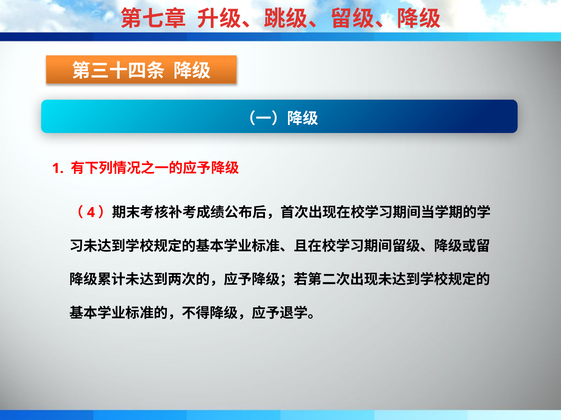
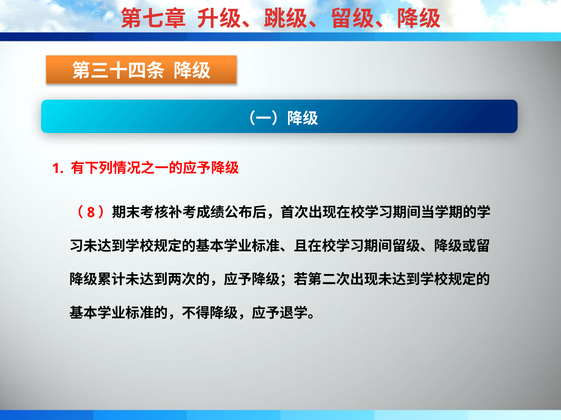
4: 4 -> 8
